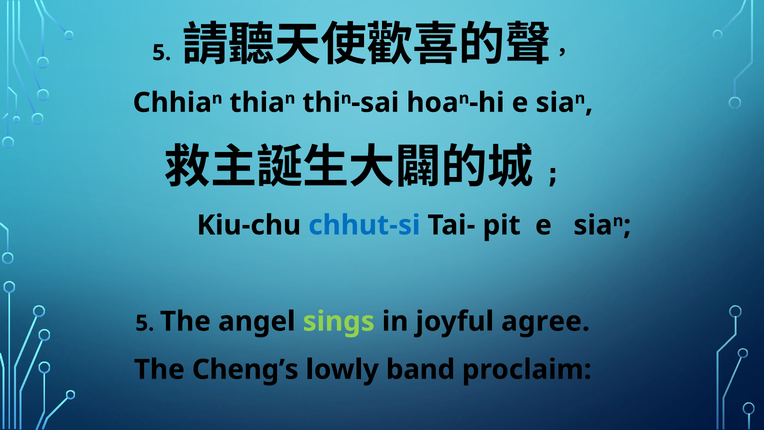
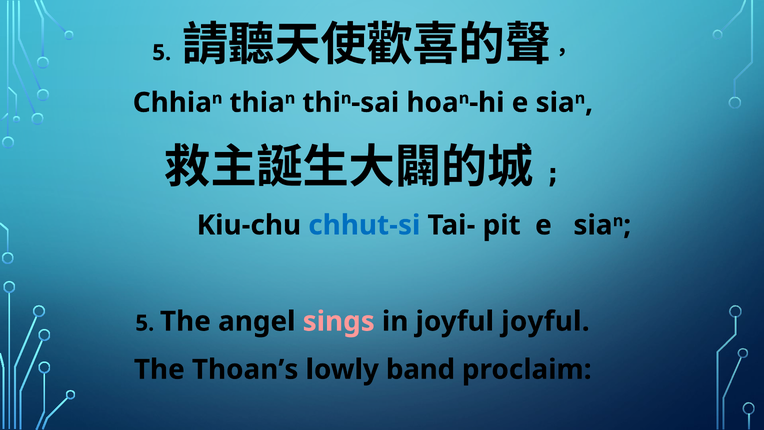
sings colour: light green -> pink
joyful agree: agree -> joyful
Cheng’s: Cheng’s -> Thoan’s
